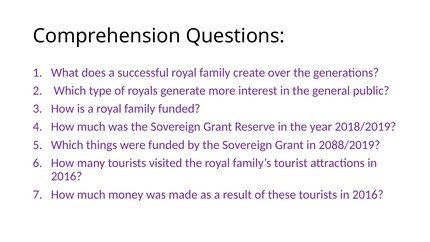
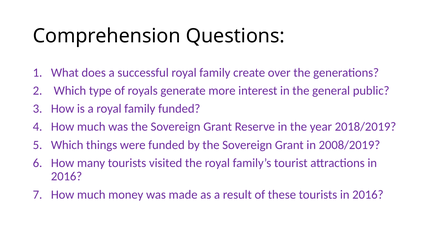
2088/2019: 2088/2019 -> 2008/2019
